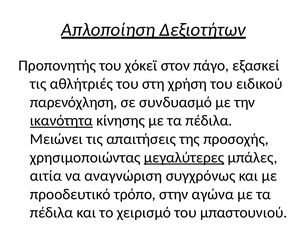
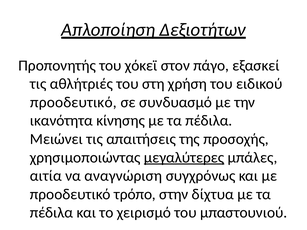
παρενόχληση at (74, 102): παρενόχληση -> προοδευτικό
ικανότητα underline: present -> none
αγώνα: αγώνα -> δίχτυα
